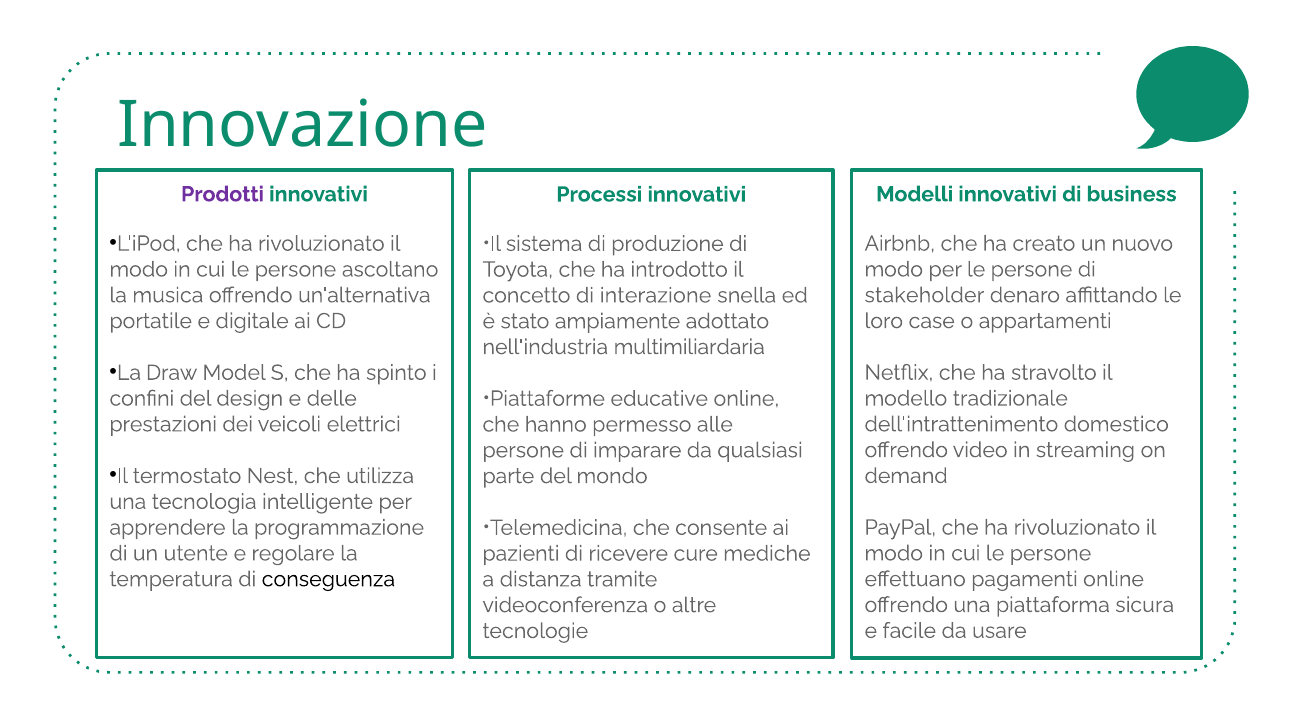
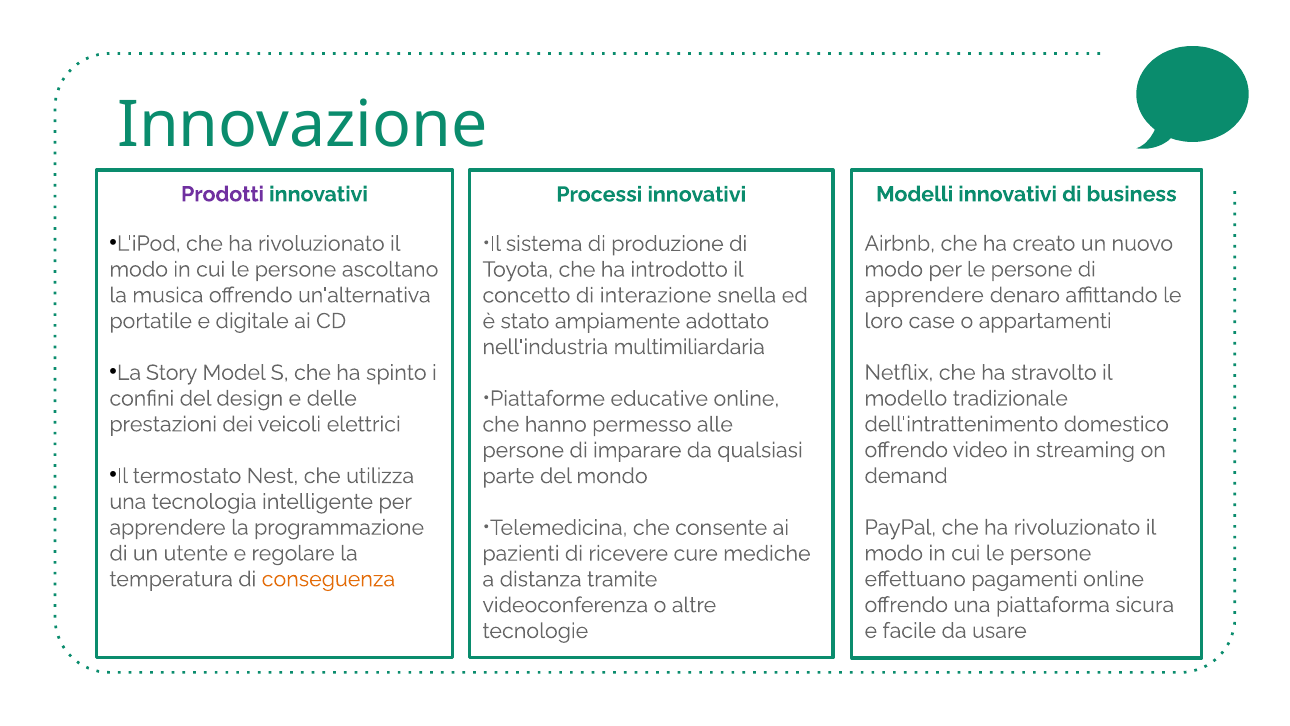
stakeholder at (924, 295): stakeholder -> apprendere
Draw: Draw -> Story
conseguenza colour: black -> orange
